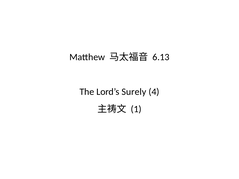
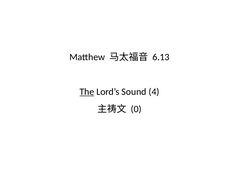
The underline: none -> present
Surely: Surely -> Sound
1: 1 -> 0
